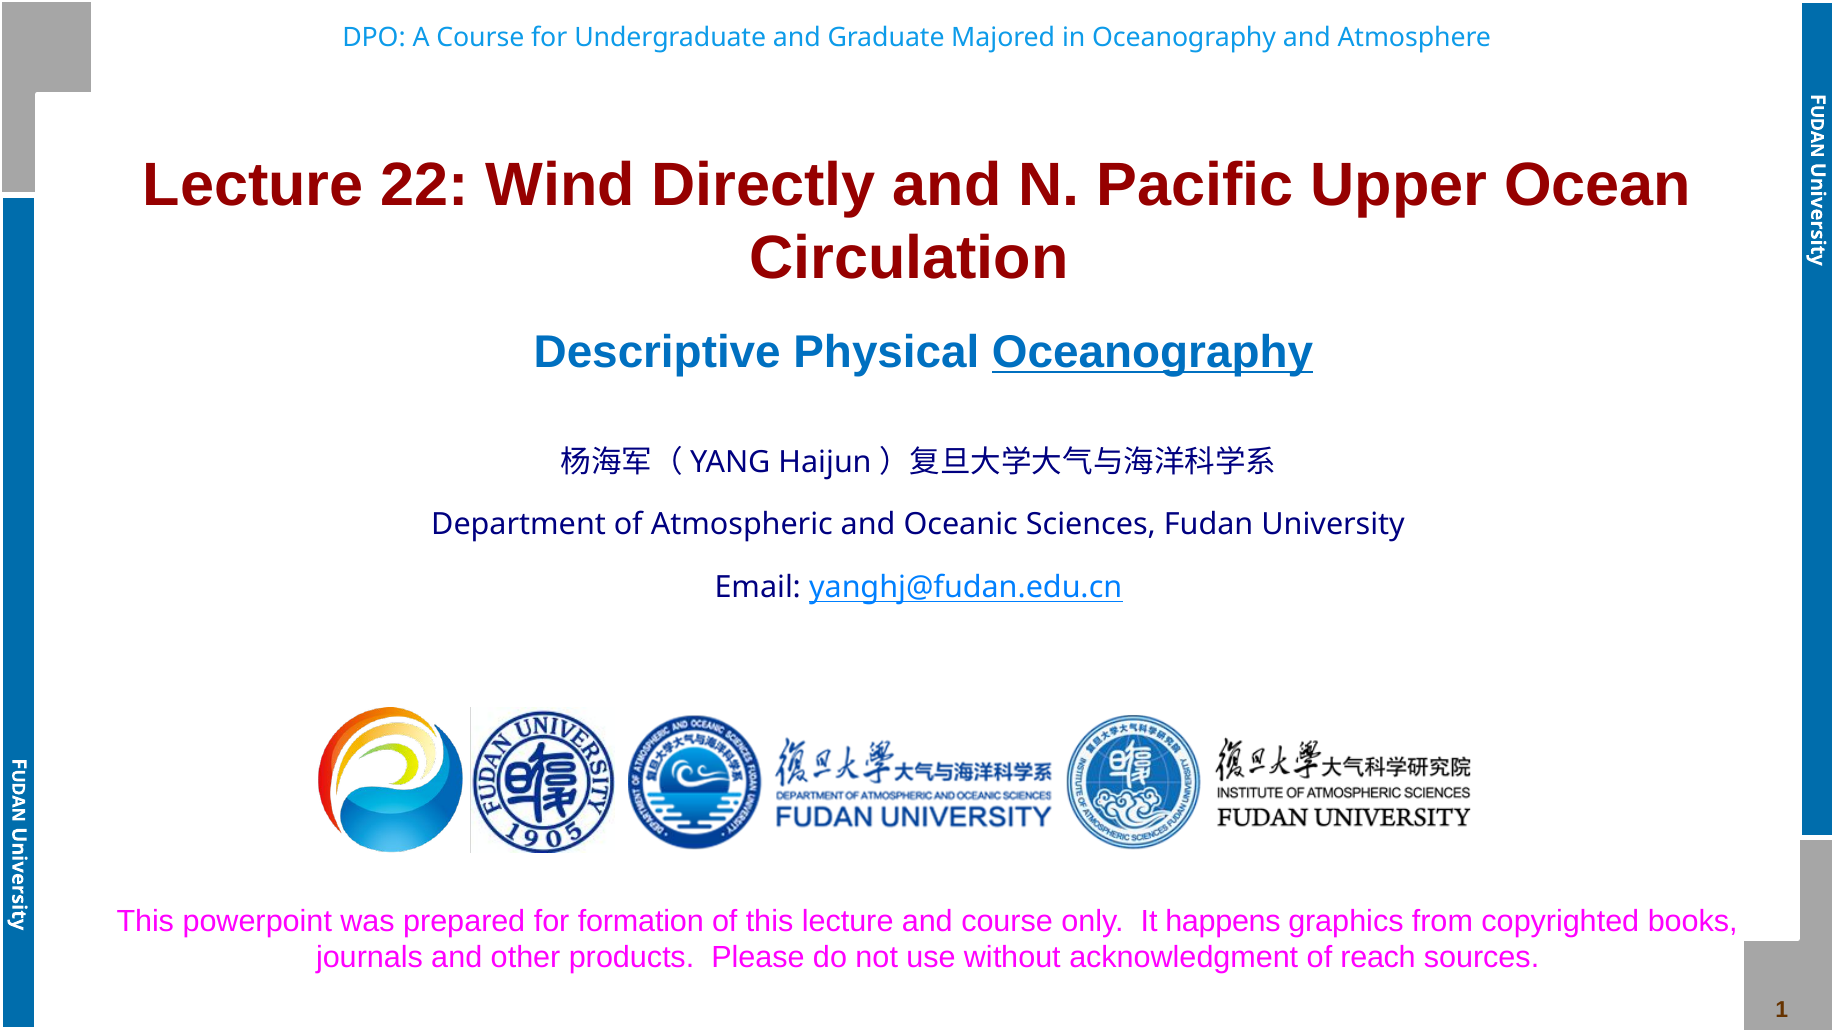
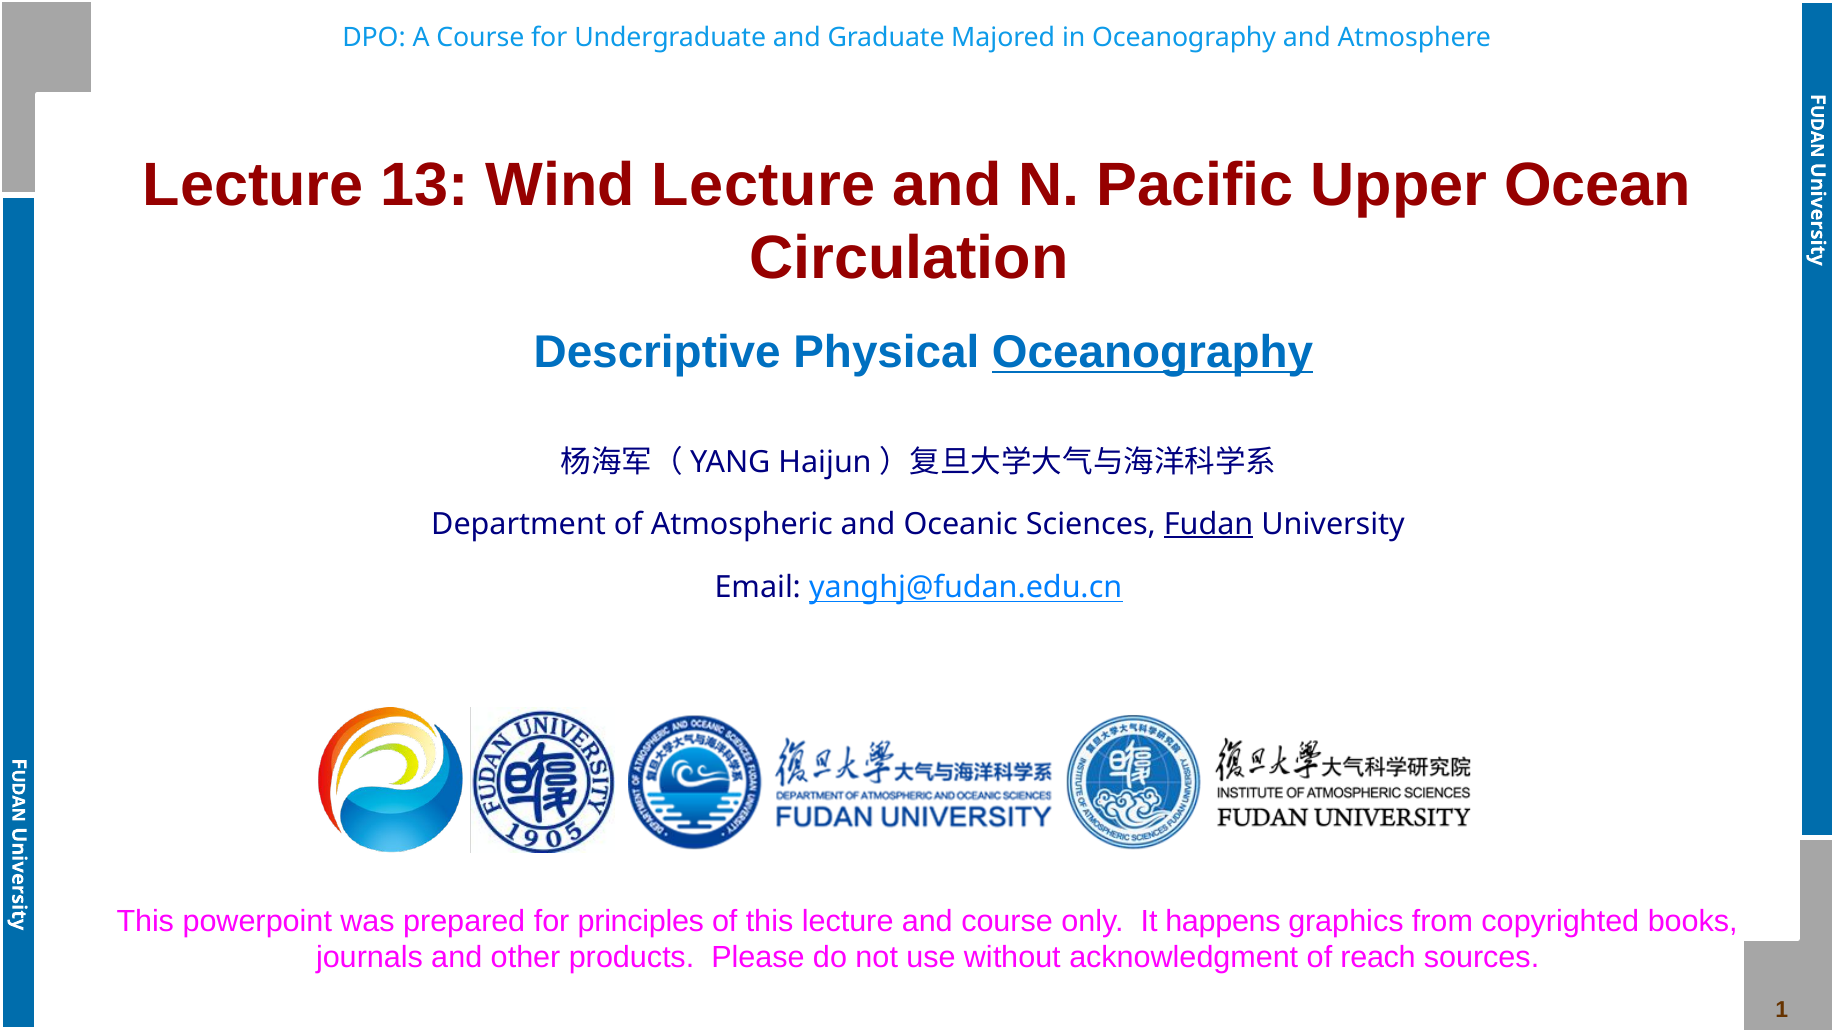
22: 22 -> 13
Wind Directly: Directly -> Lecture
Fudan underline: none -> present
formation: formation -> principles
